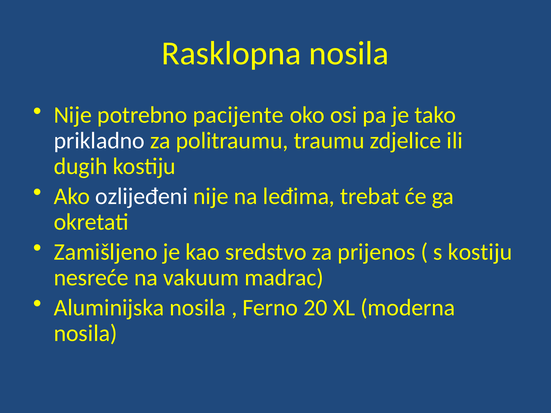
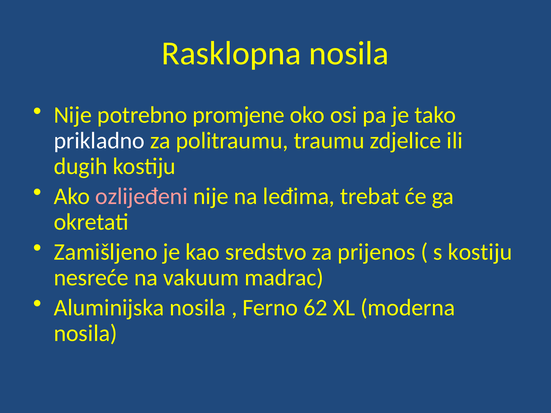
pacijente: pacijente -> promjene
ozlijeđeni colour: white -> pink
20: 20 -> 62
